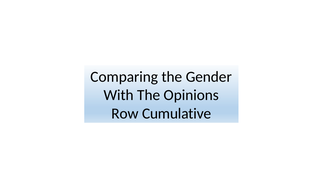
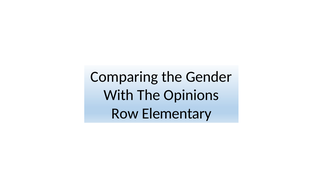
Cumulative: Cumulative -> Elementary
